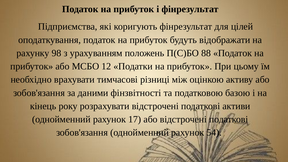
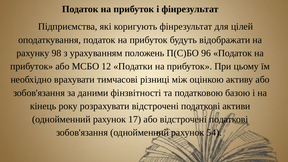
88: 88 -> 96
